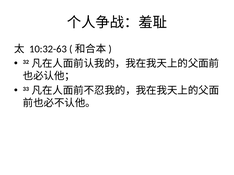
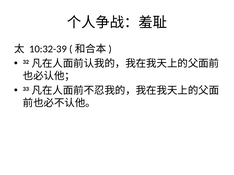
10:32-63: 10:32-63 -> 10:32-39
